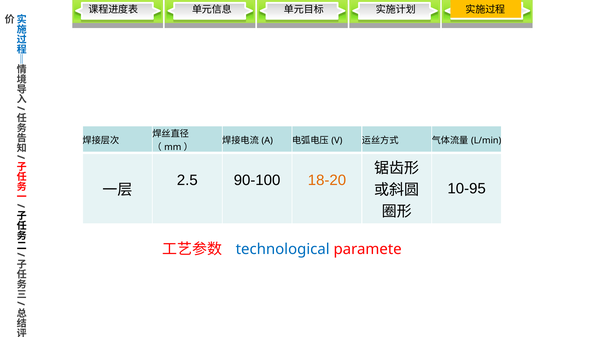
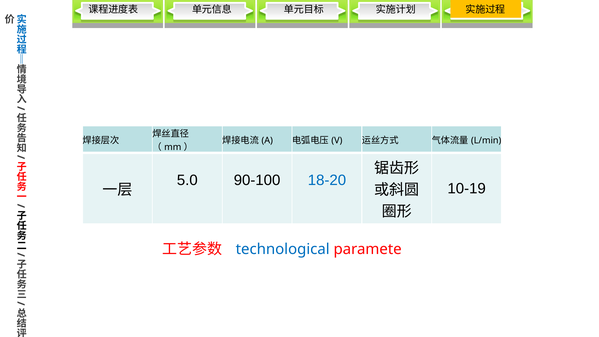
2.5: 2.5 -> 5.0
18-20 colour: orange -> blue
10-95: 10-95 -> 10-19
